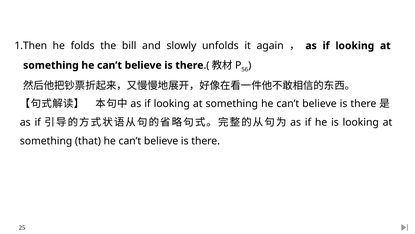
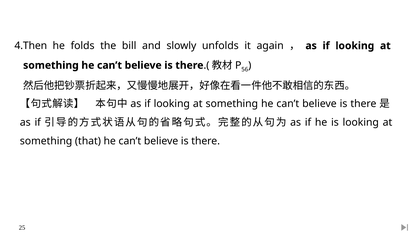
1.Then: 1.Then -> 4.Then
